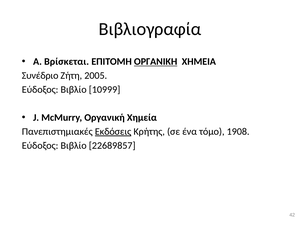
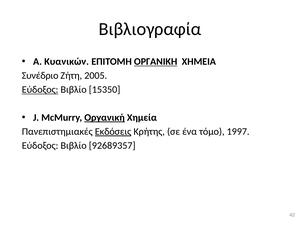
Βρίσκεται: Βρίσκεται -> Κυανικών
Εύδοξος at (40, 90) underline: none -> present
10999: 10999 -> 15350
Οργανική underline: none -> present
1908: 1908 -> 1997
22689857: 22689857 -> 92689357
